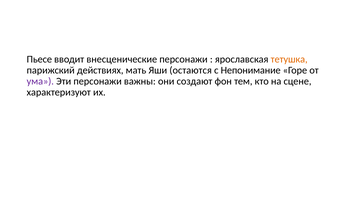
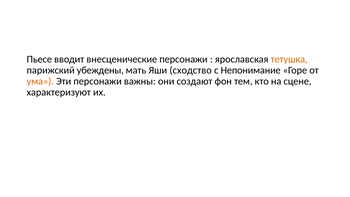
действиях: действиях -> убеждены
остаются: остаются -> сходство
ума colour: purple -> orange
